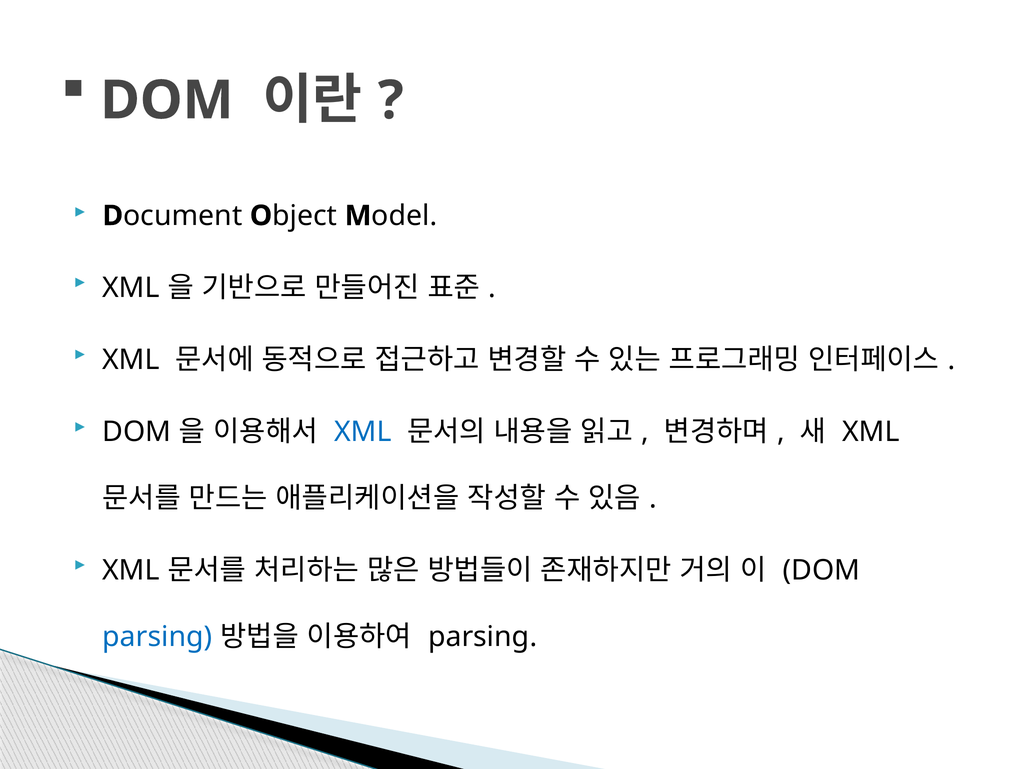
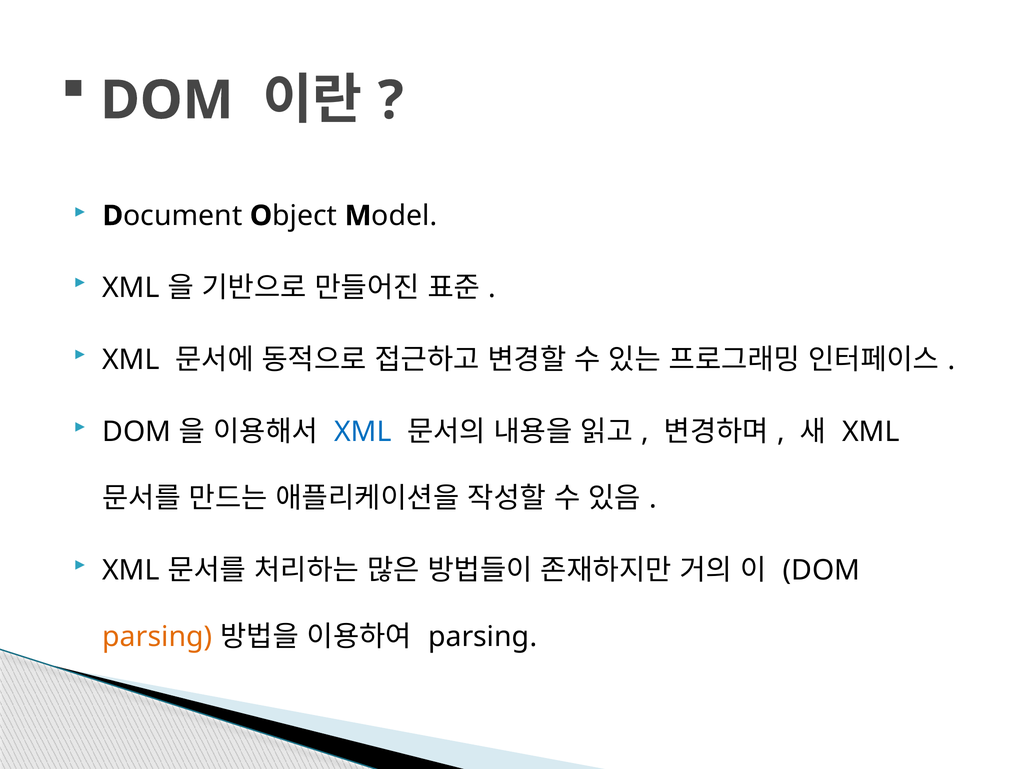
parsing at (157, 636) colour: blue -> orange
